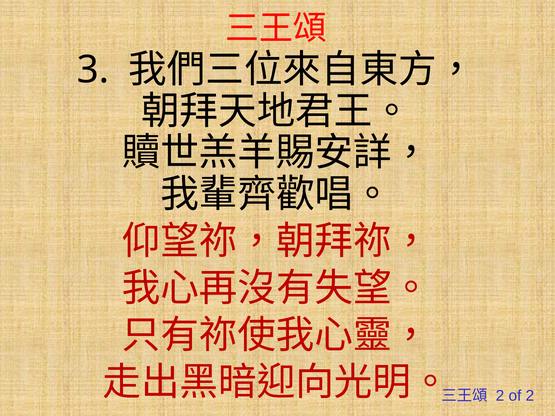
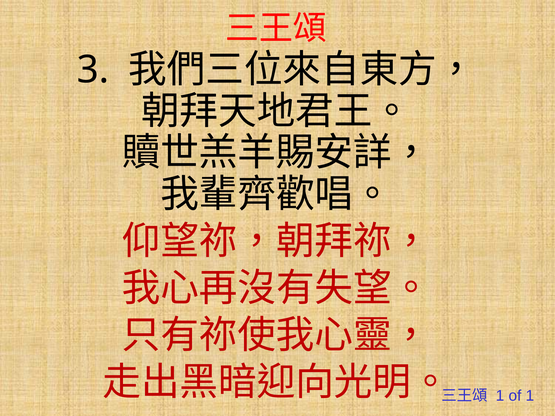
2 at (500, 396): 2 -> 1
of 2: 2 -> 1
